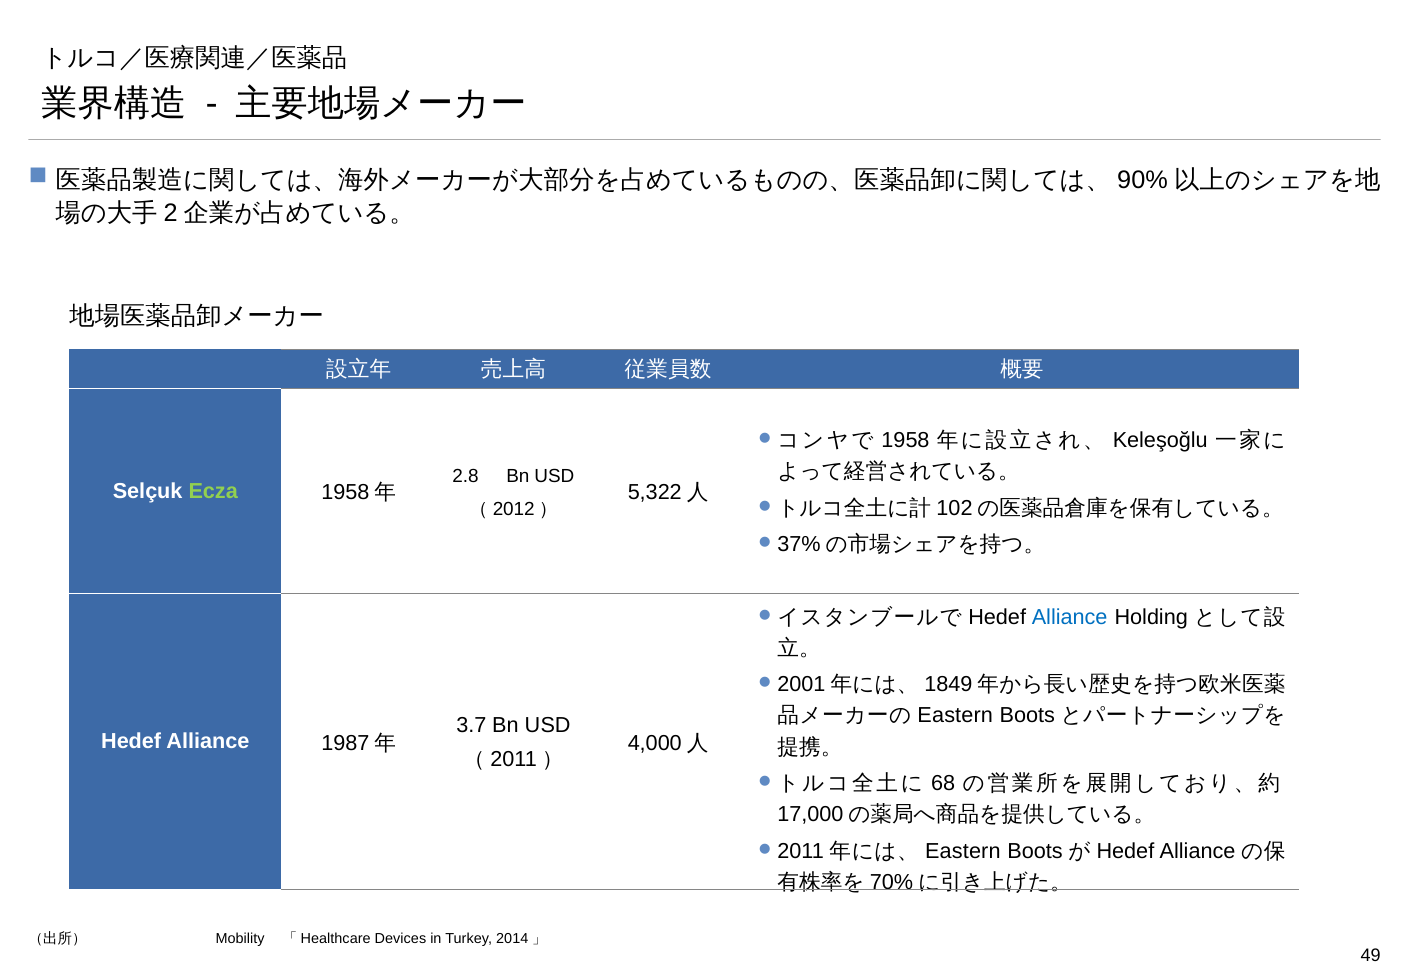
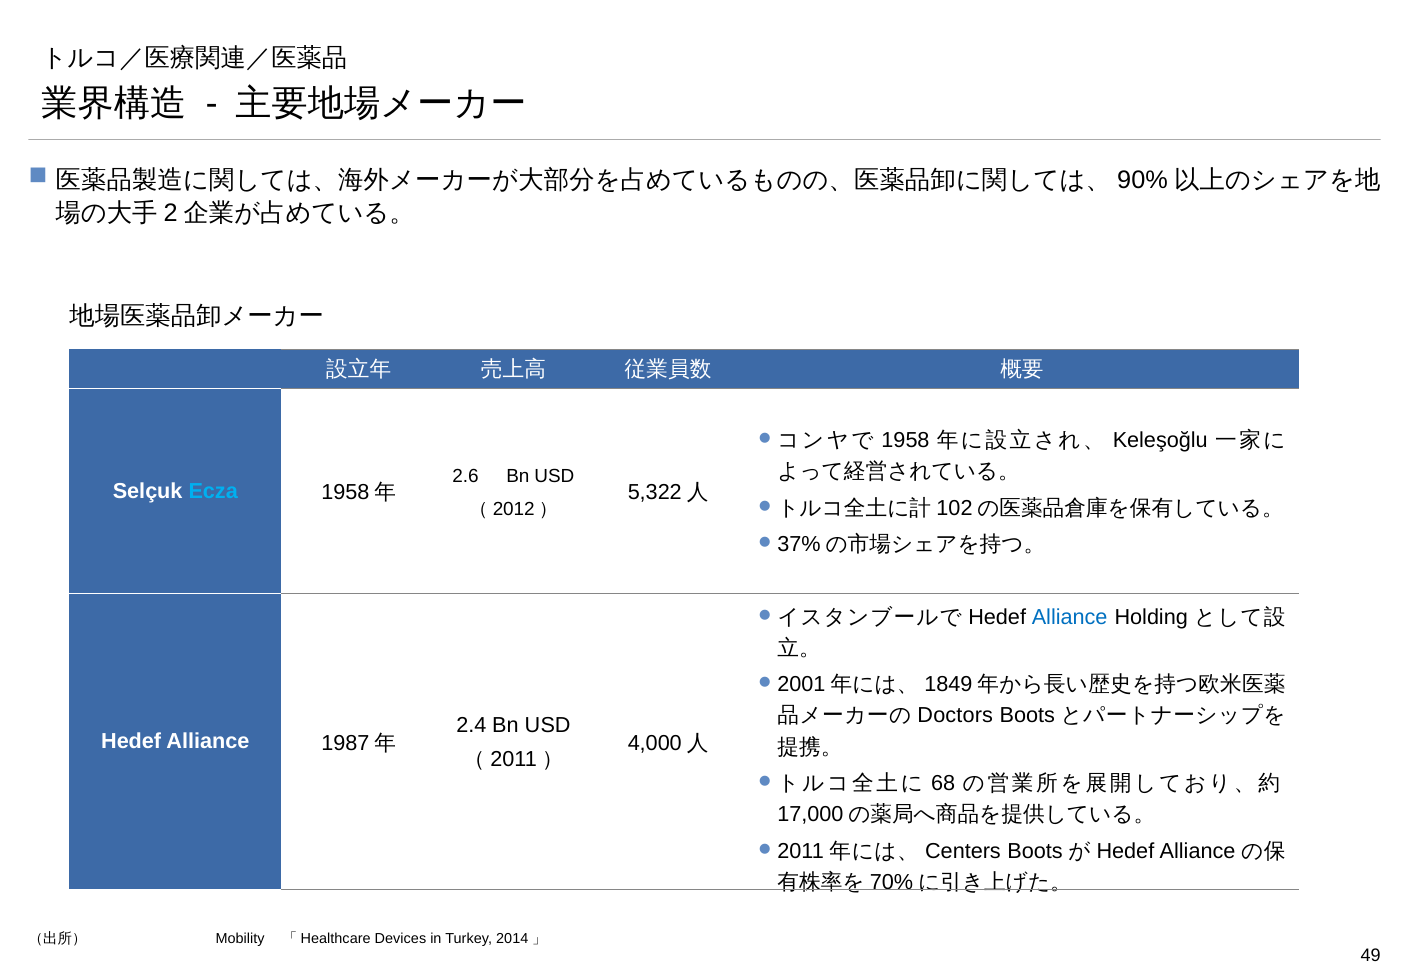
2.8: 2.8 -> 2.6
Ecza colour: light green -> light blue
Eastern at (955, 715): Eastern -> Doctors
3.7: 3.7 -> 2.4
Eastern at (963, 851): Eastern -> Centers
